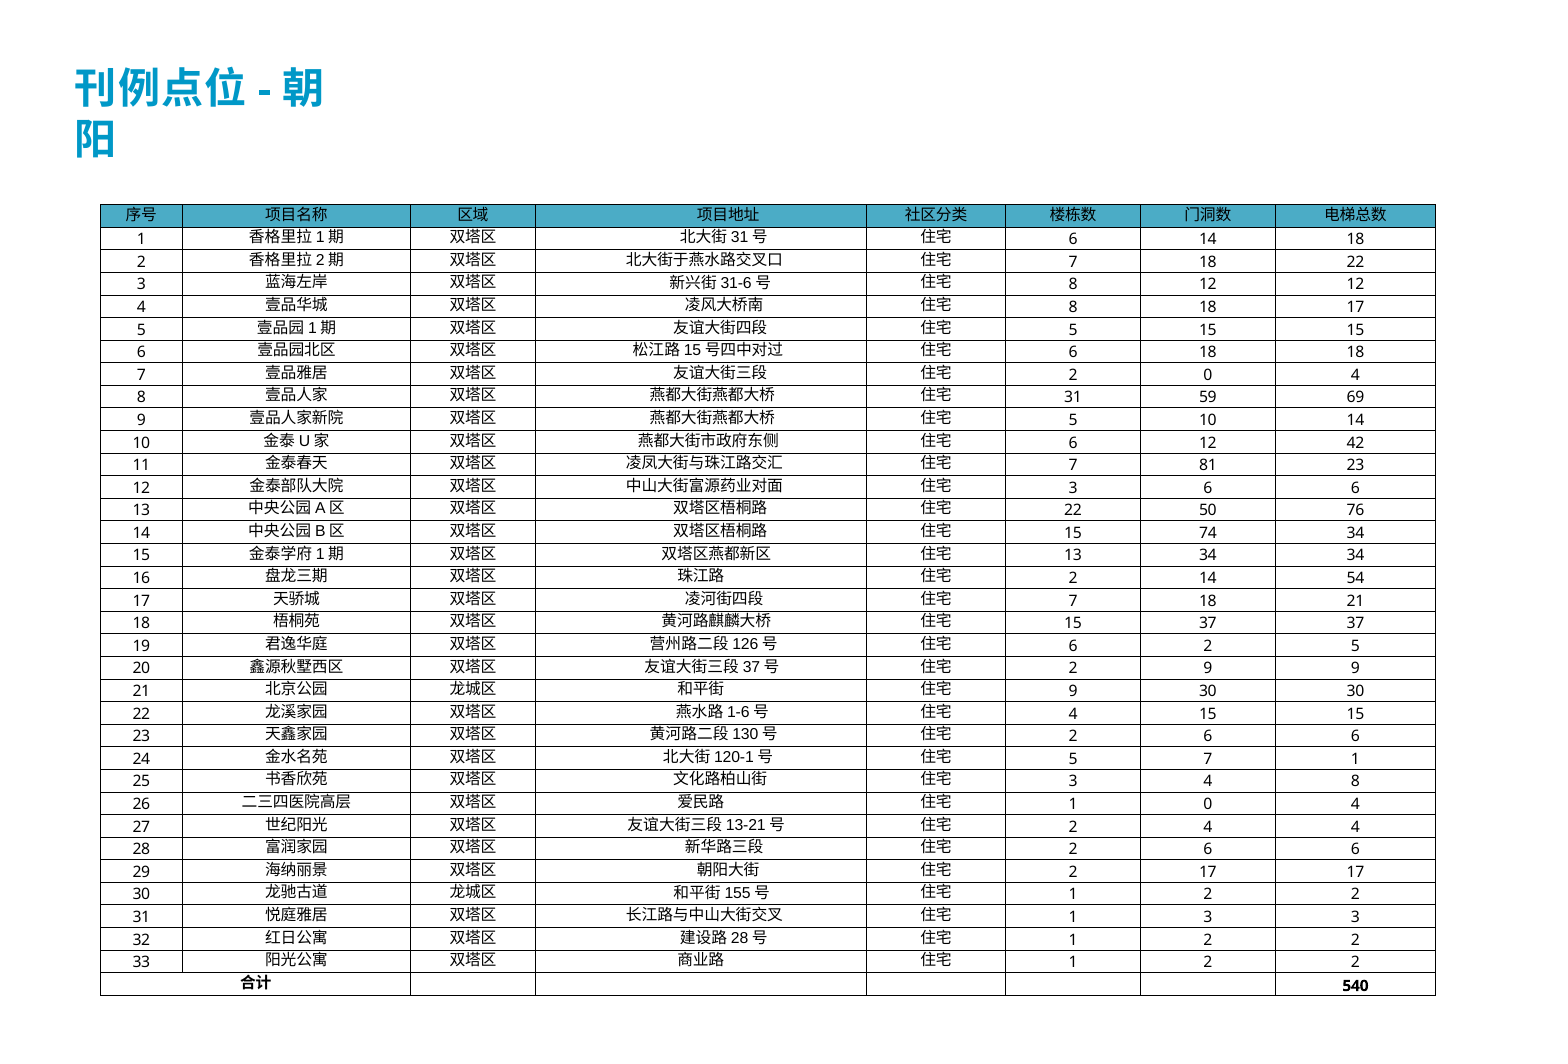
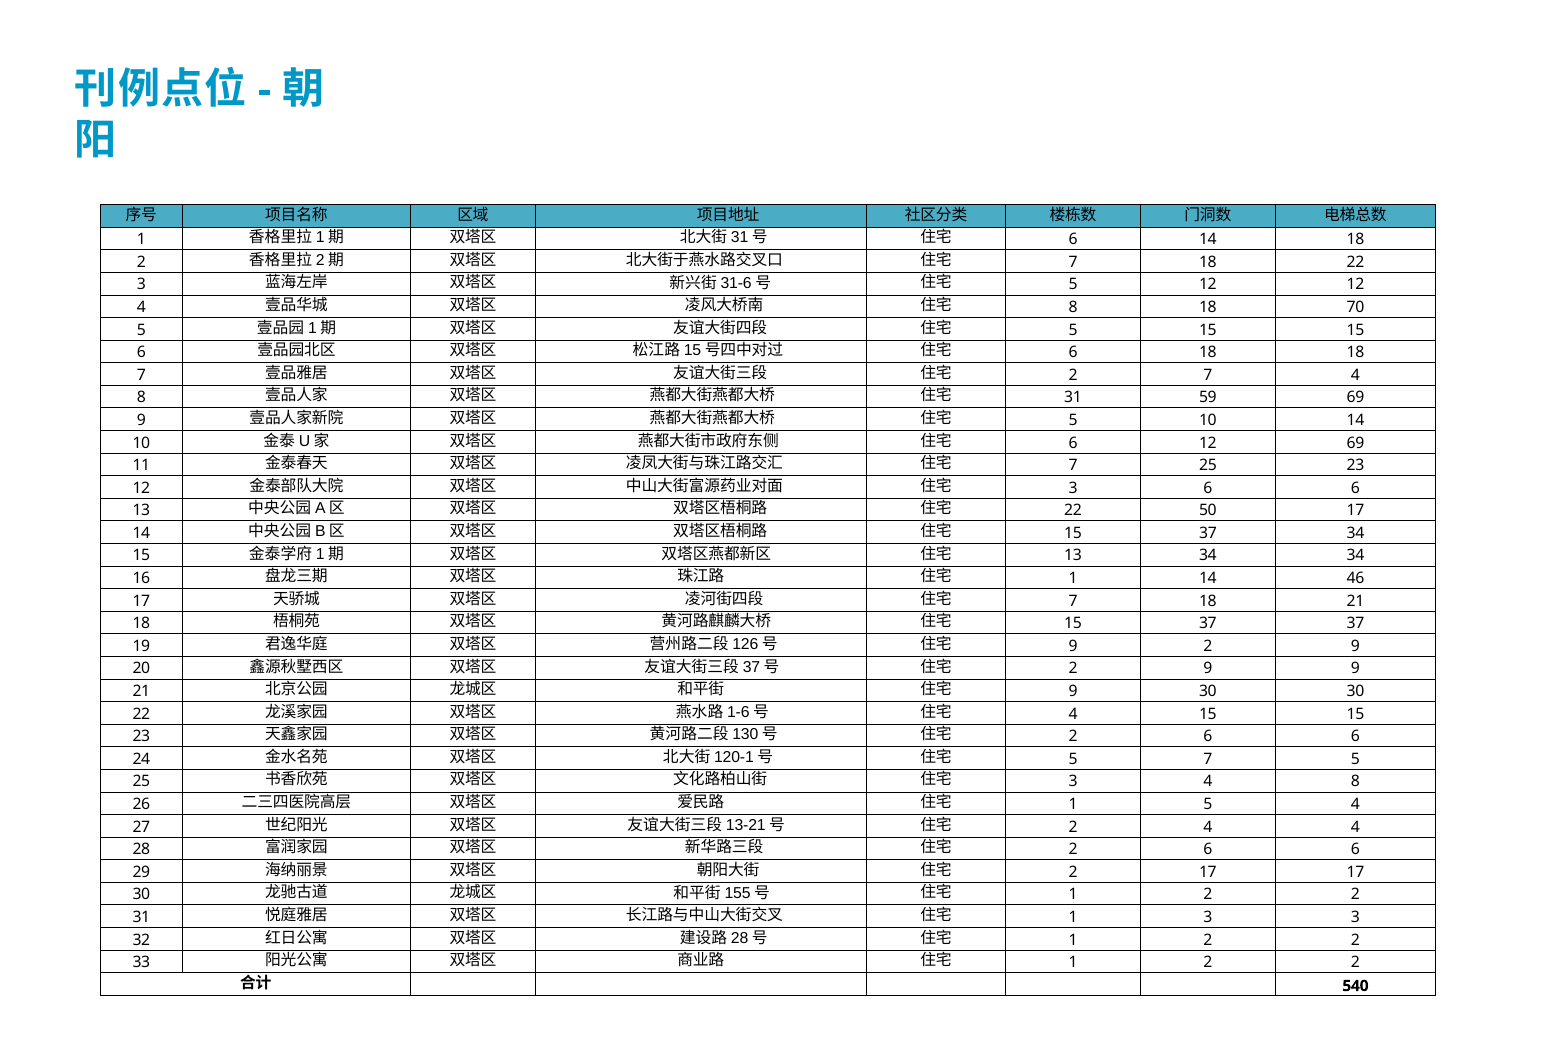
8 at (1073, 285): 8 -> 5
18 17: 17 -> 70
2 0: 0 -> 7
12 42: 42 -> 69
7 81: 81 -> 25
50 76: 76 -> 17
74 at (1208, 533): 74 -> 37
2 at (1073, 578): 2 -> 1
54: 54 -> 46
6 at (1073, 646): 6 -> 9
5 at (1355, 646): 5 -> 9
7 1: 1 -> 5
1 0: 0 -> 5
